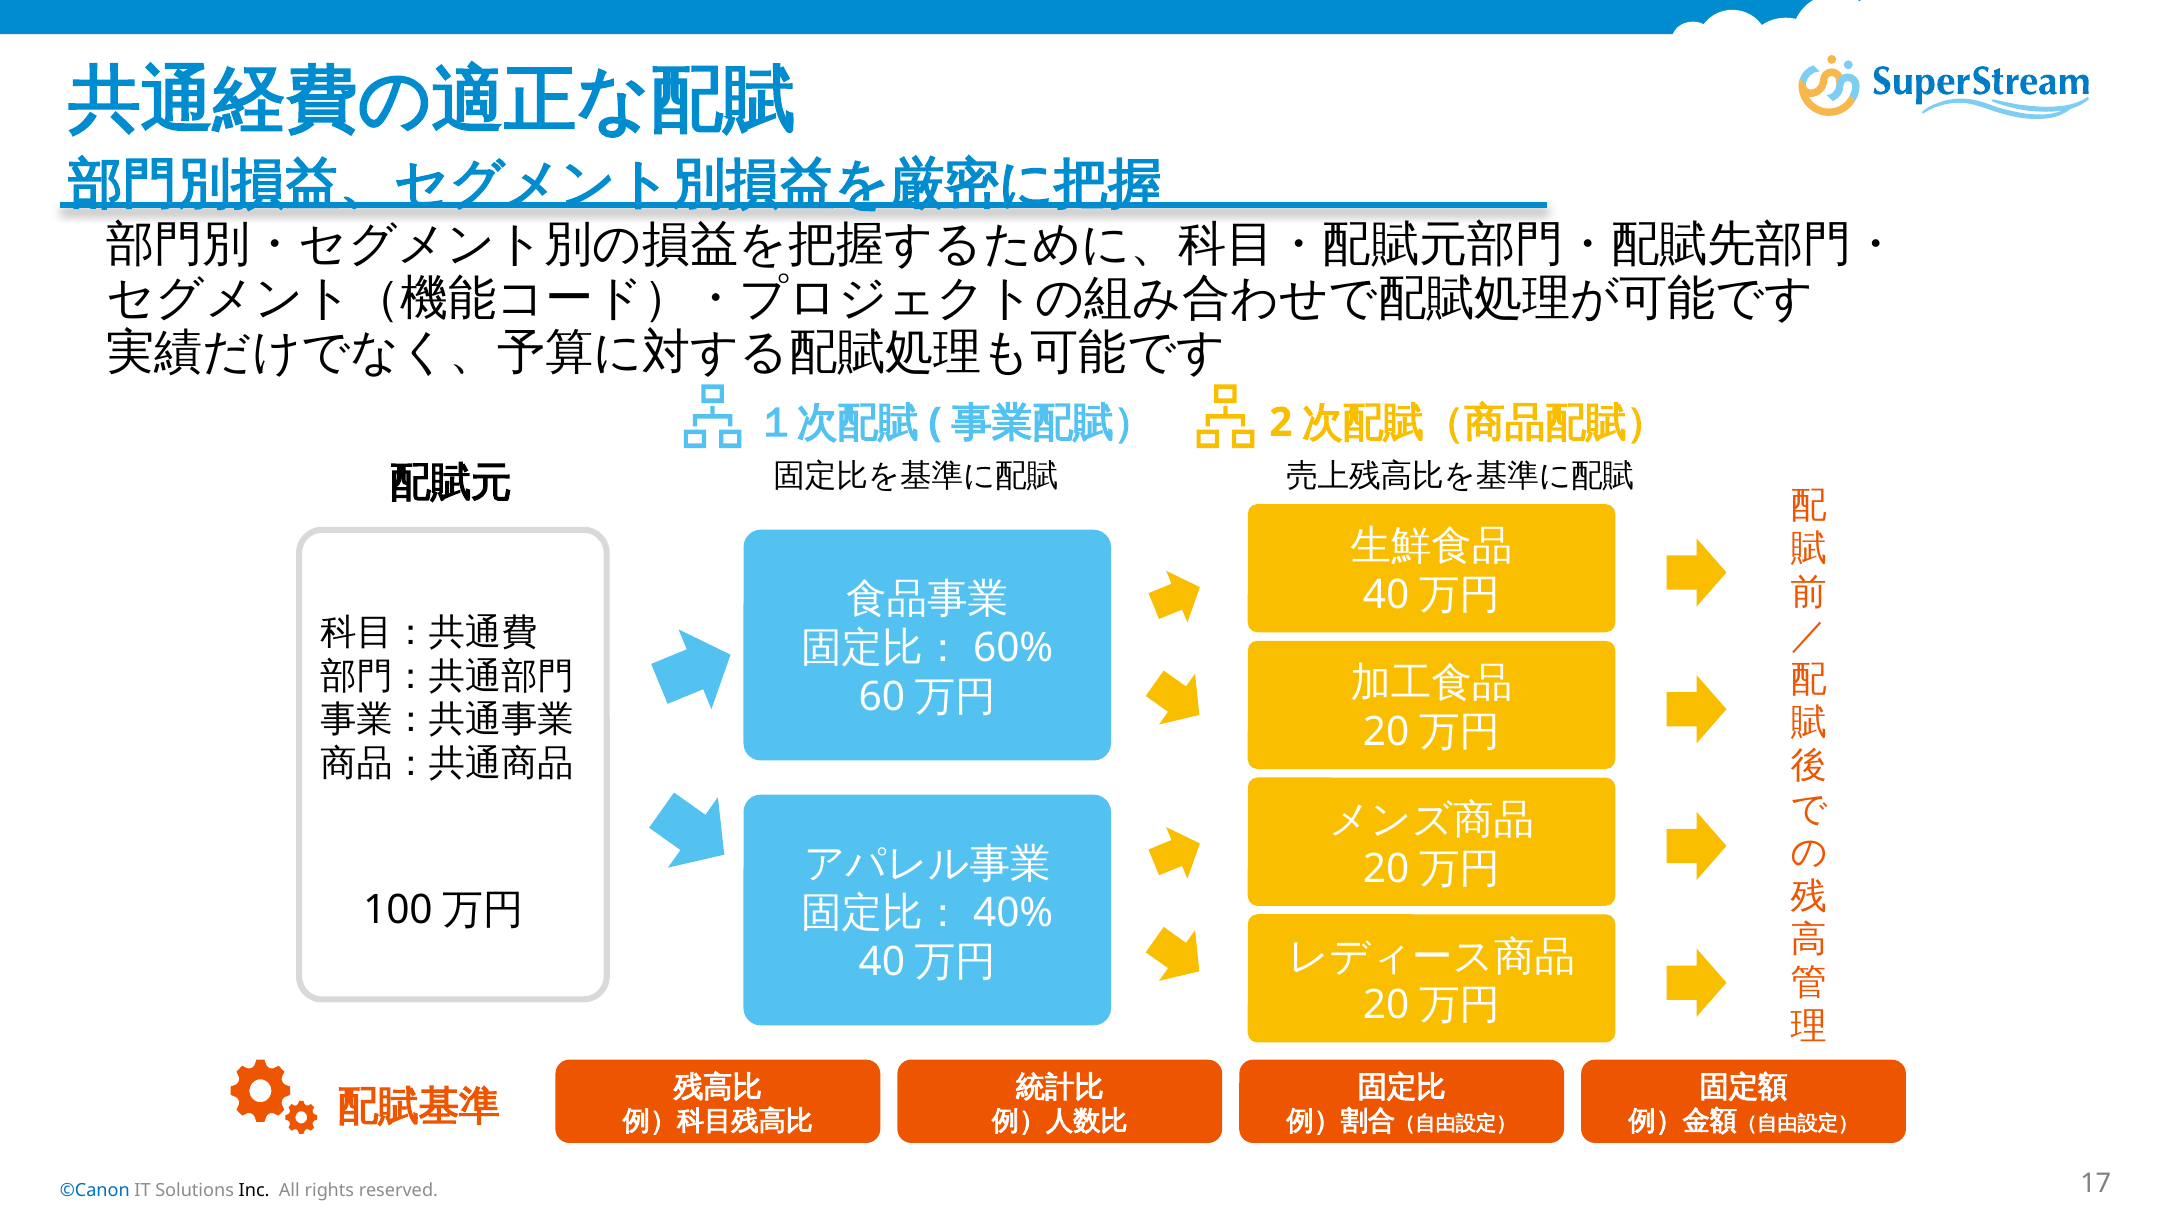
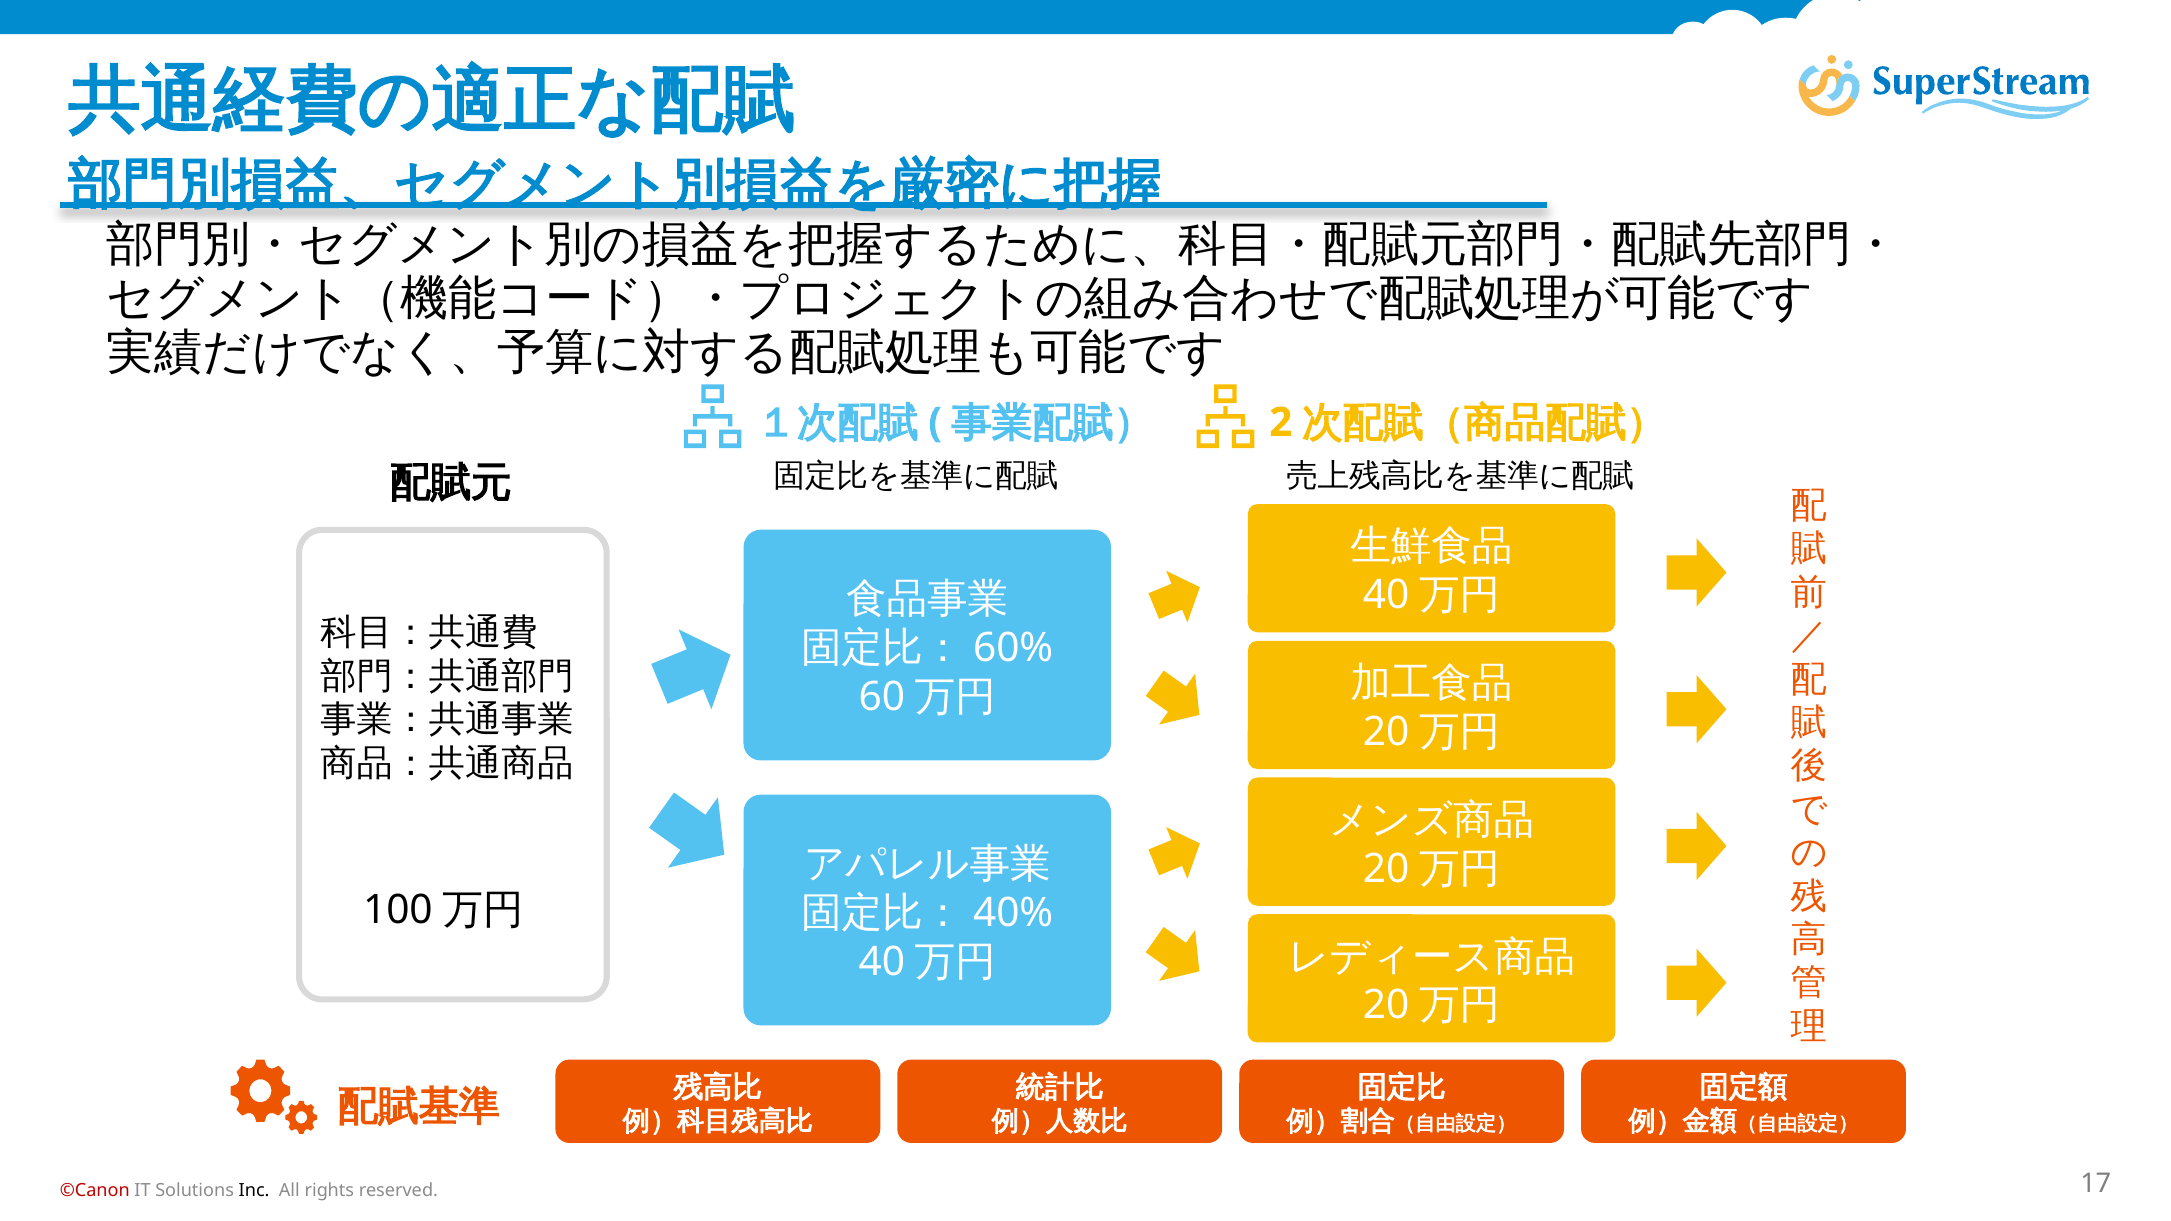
©Canon colour: blue -> red
